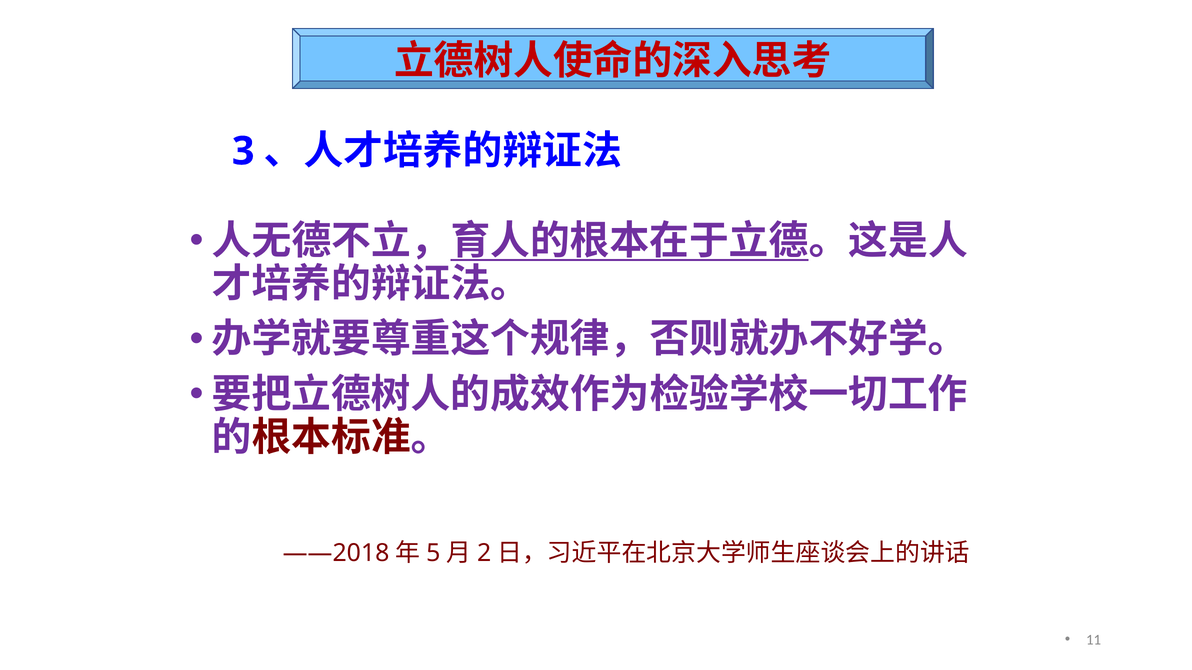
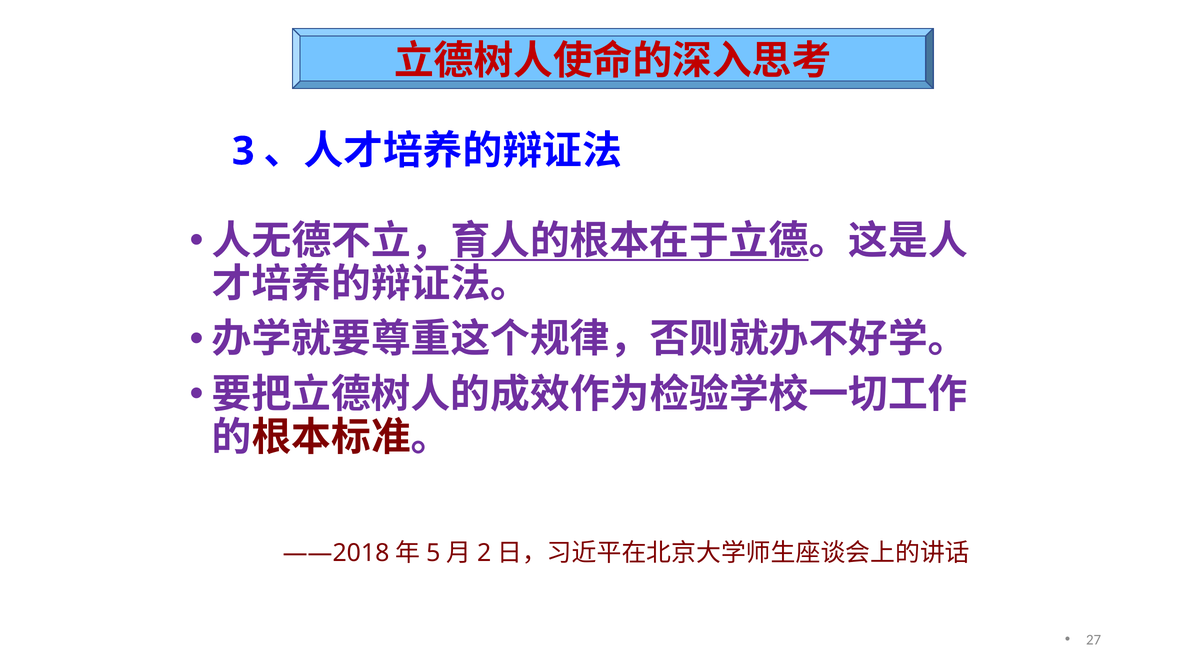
11: 11 -> 27
